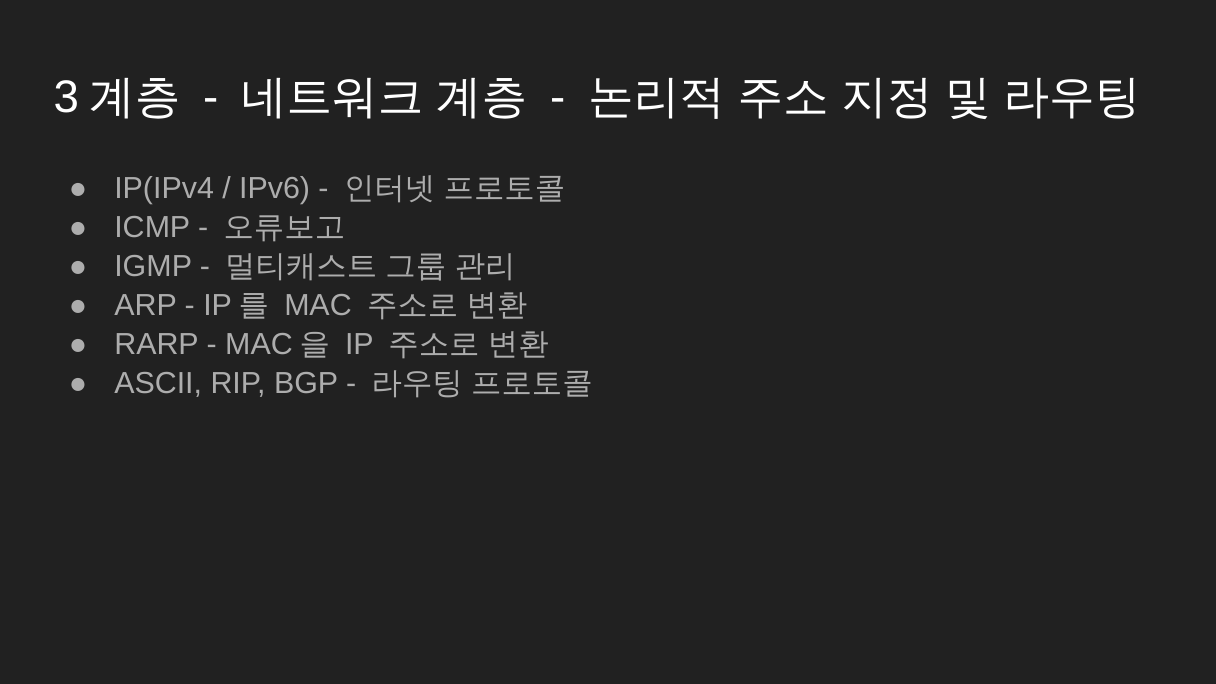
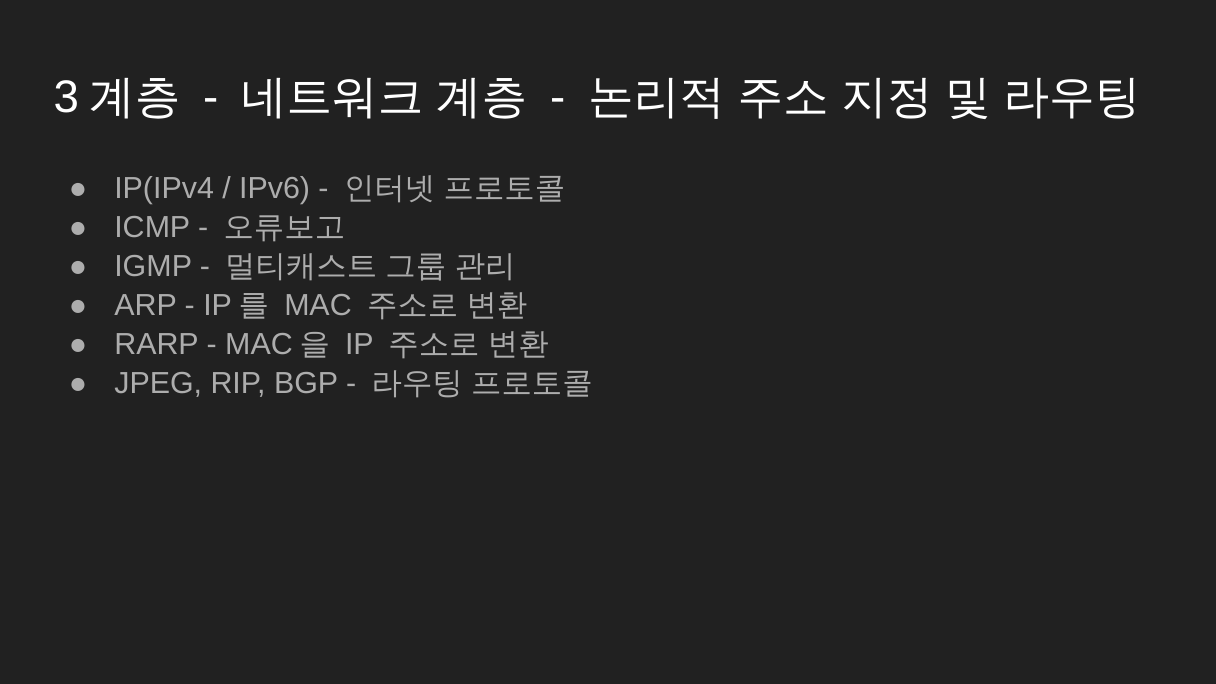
ASCII: ASCII -> JPEG
